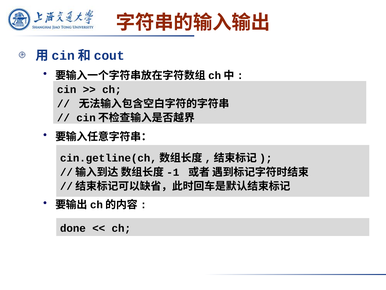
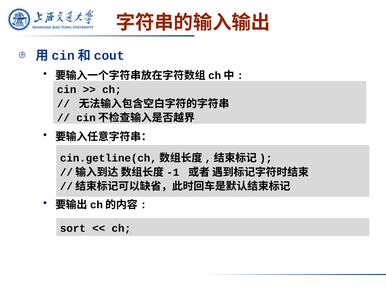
done: done -> sort
